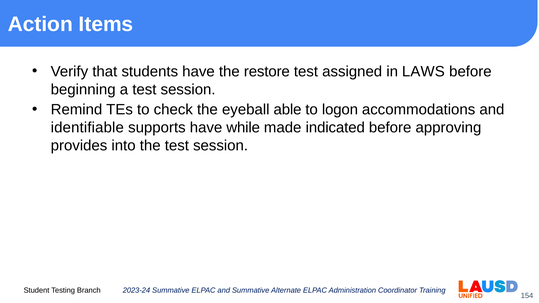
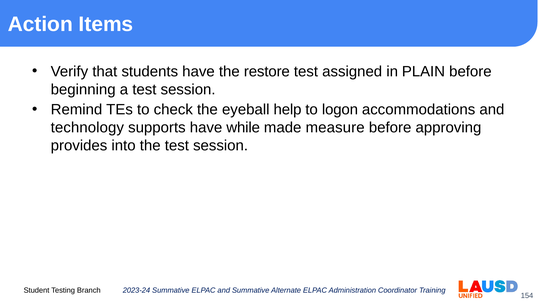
LAWS: LAWS -> PLAIN
able: able -> help
identifiable: identifiable -> technology
indicated: indicated -> measure
